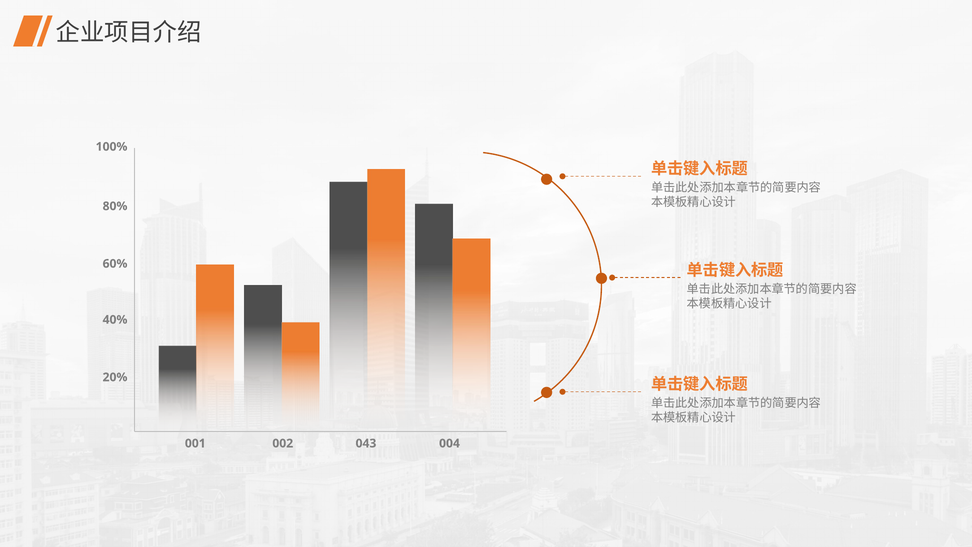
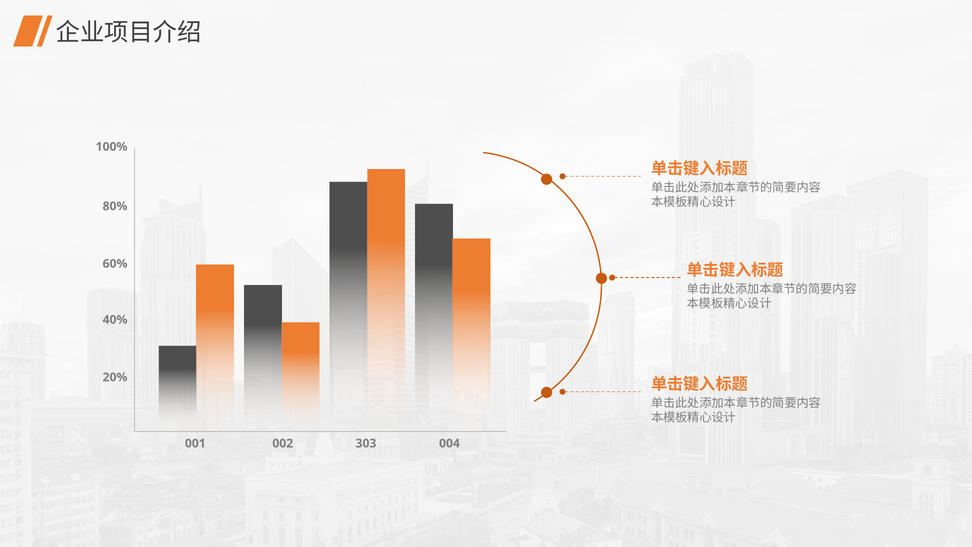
043: 043 -> 303
